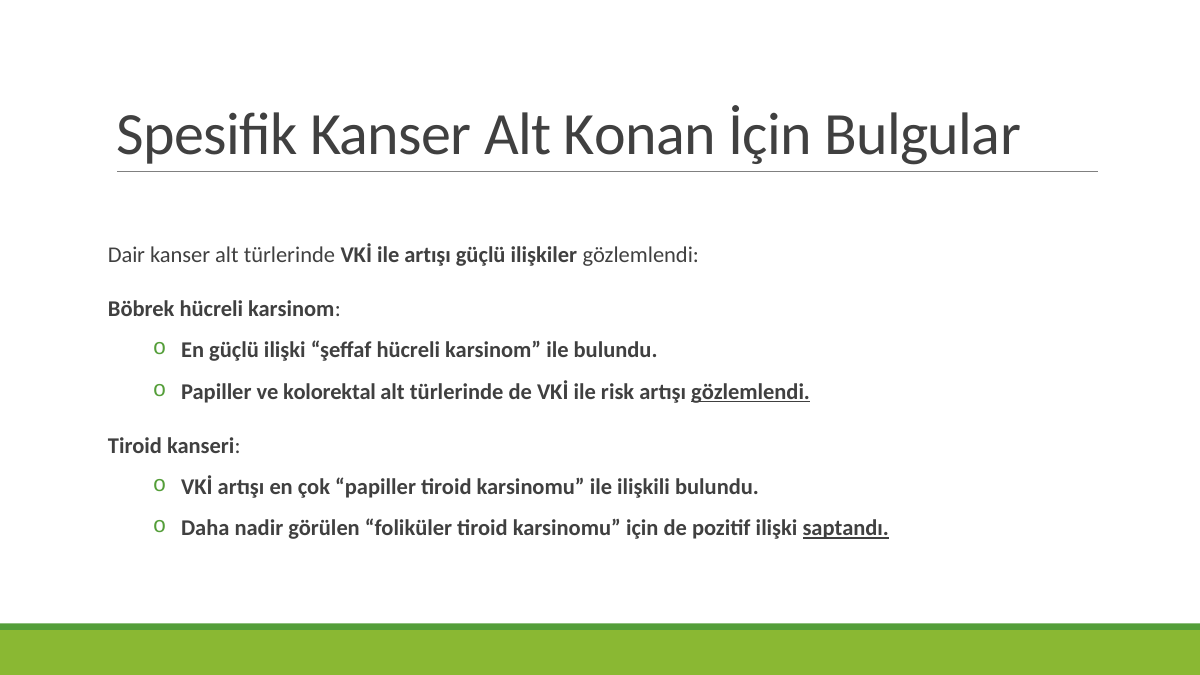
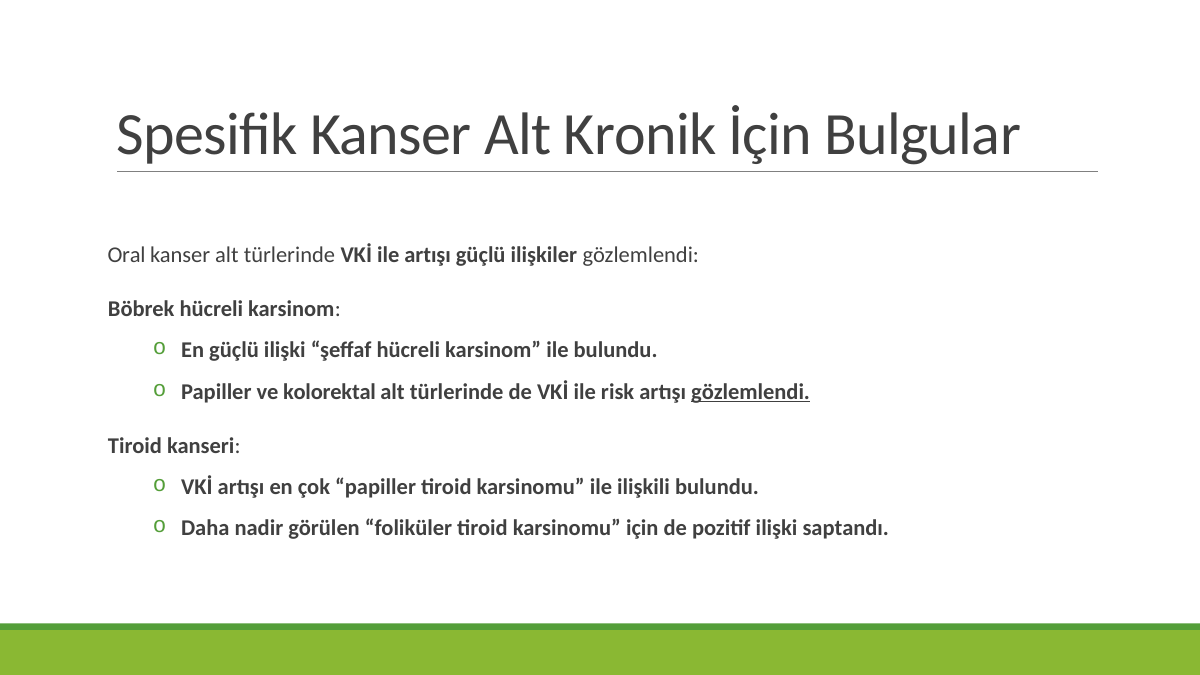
Konan: Konan -> Kronik
Dair: Dair -> Oral
saptandı underline: present -> none
